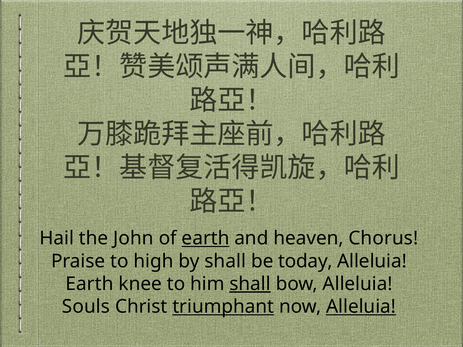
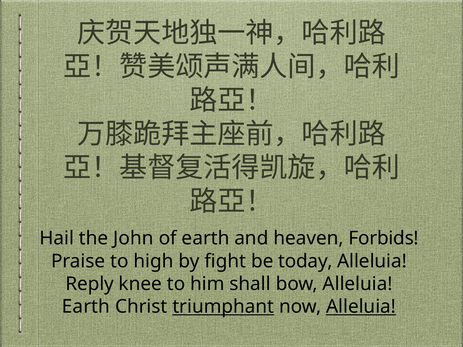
earth at (206, 238) underline: present -> none
Chorus: Chorus -> Forbids
by shall: shall -> fight
Earth at (89, 284): Earth -> Reply
shall at (250, 284) underline: present -> none
Souls at (86, 307): Souls -> Earth
